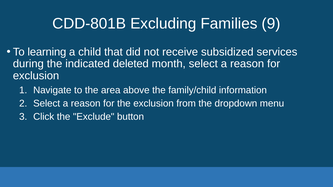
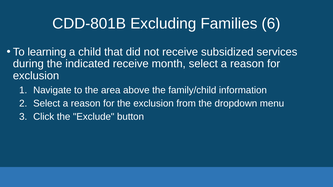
9: 9 -> 6
indicated deleted: deleted -> receive
